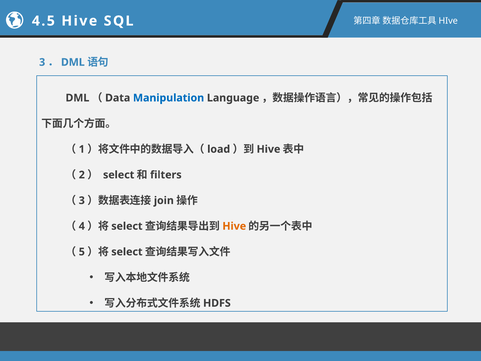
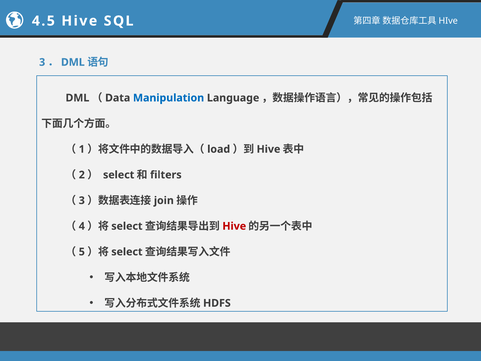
Hive at (234, 226) colour: orange -> red
